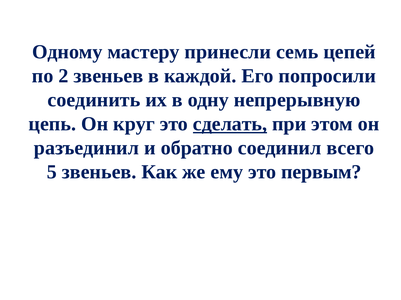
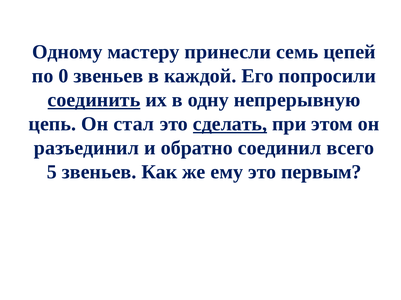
2: 2 -> 0
соединить underline: none -> present
круг: круг -> стал
